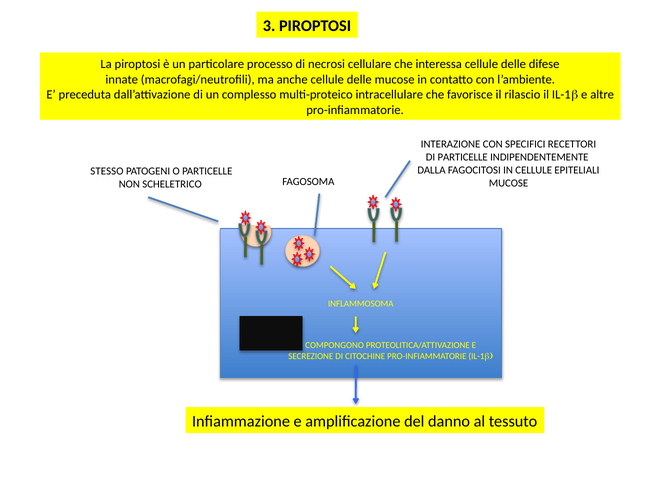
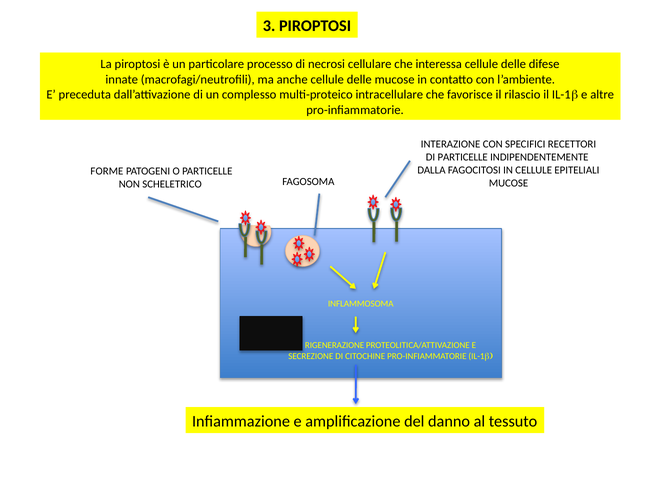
STESSO: STESSO -> FORME
COMPONGONO: COMPONGONO -> RIGENERAZIONE
